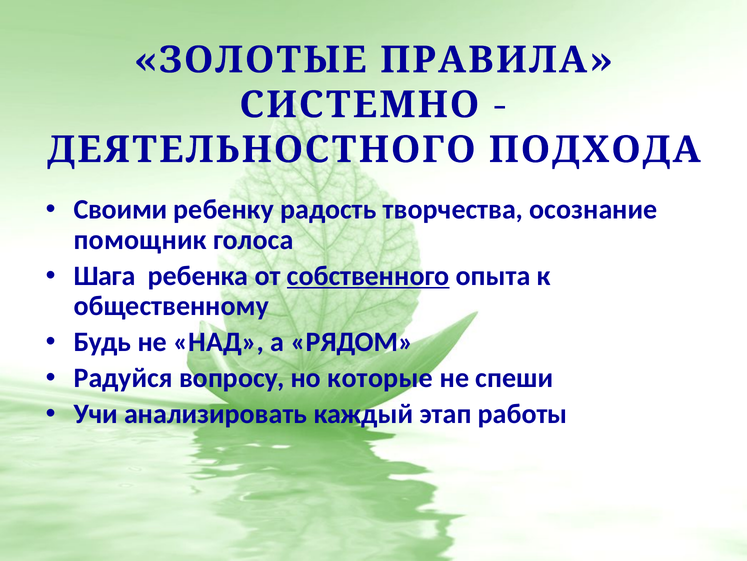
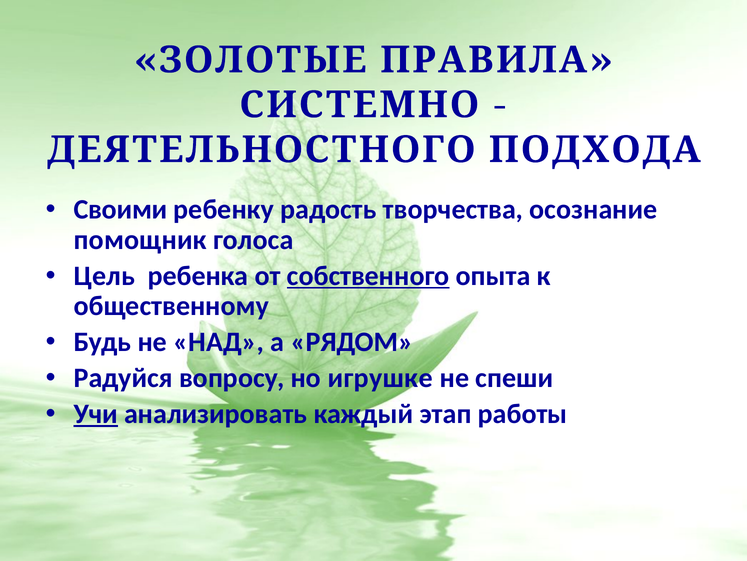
Шага: Шага -> Цель
которые: которые -> игрушке
Учи underline: none -> present
